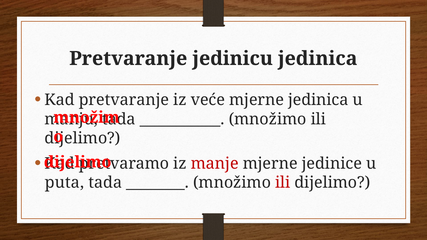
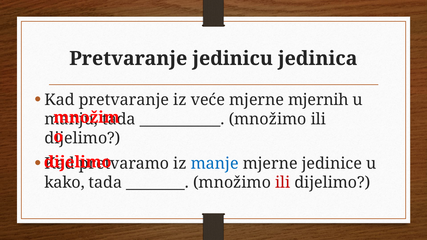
mjerne jedinica: jedinica -> mjernih
manje colour: red -> blue
puta: puta -> kako
